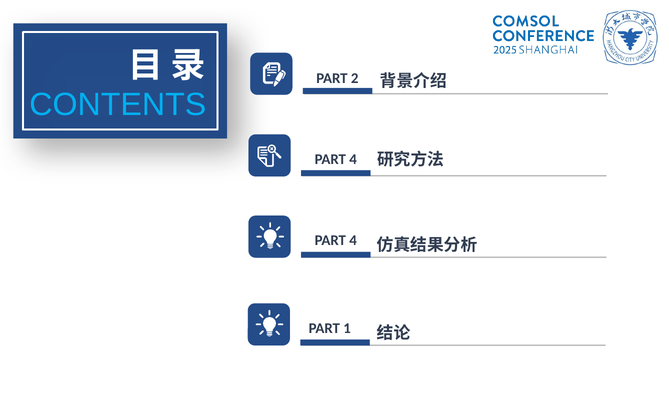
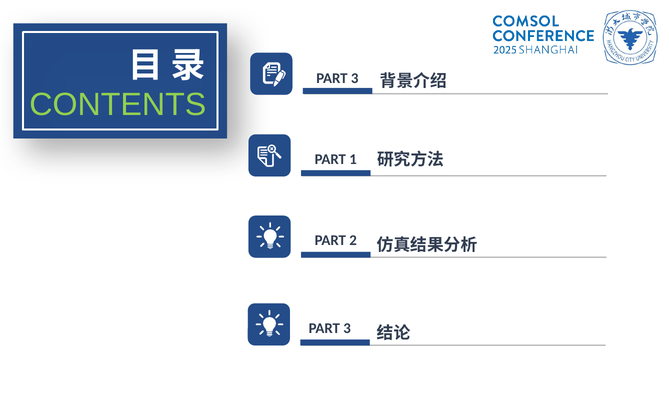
2 at (355, 78): 2 -> 3
CONTENTS colour: light blue -> light green
4 at (353, 159): 4 -> 1
4 at (353, 241): 4 -> 2
1 at (347, 328): 1 -> 3
